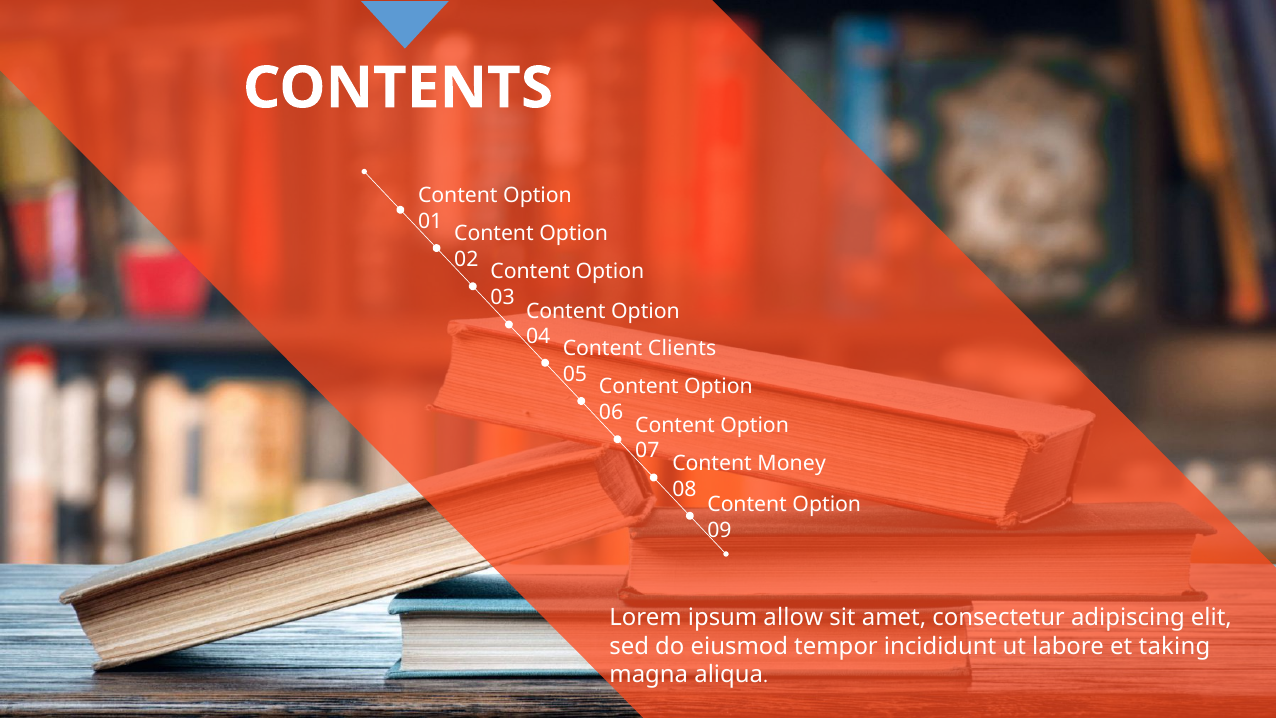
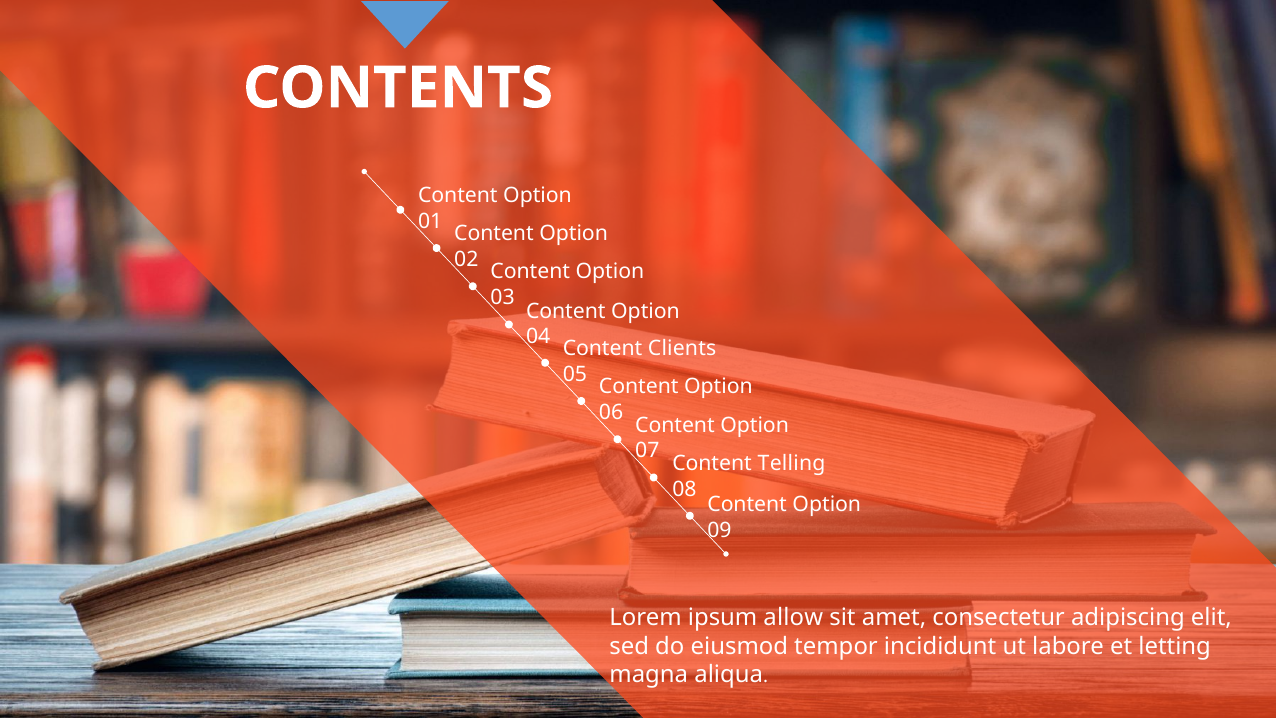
Money: Money -> Telling
taking: taking -> letting
